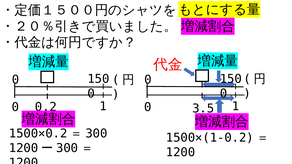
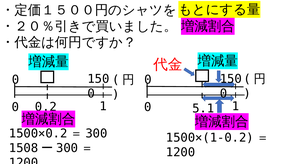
3.5: 3.5 -> 5.1
1200 at (24, 148): 1200 -> 1508
